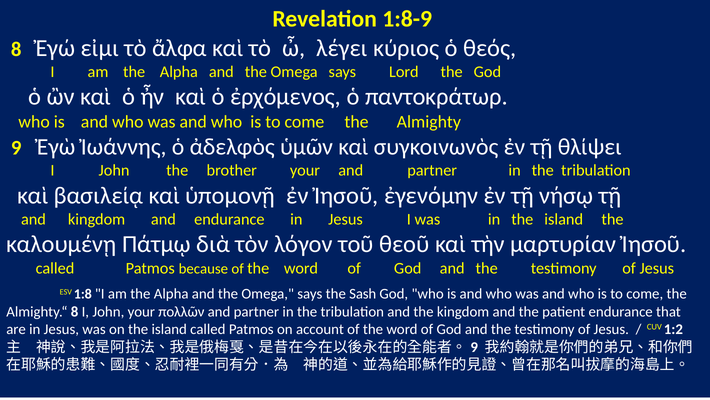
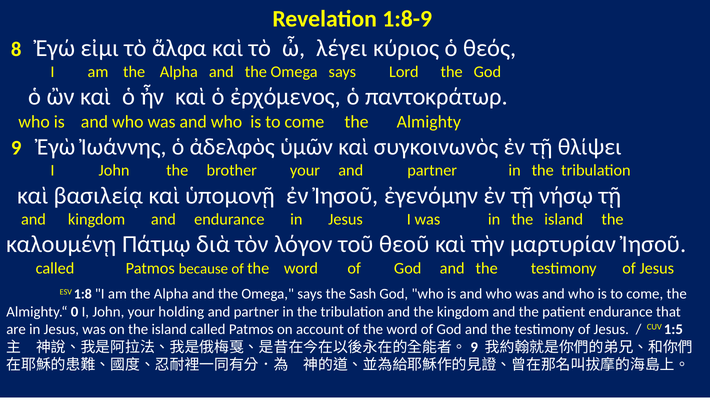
Almighty.“ 8: 8 -> 0
πολλῶν: πολλῶν -> holding
1:2: 1:2 -> 1:5
